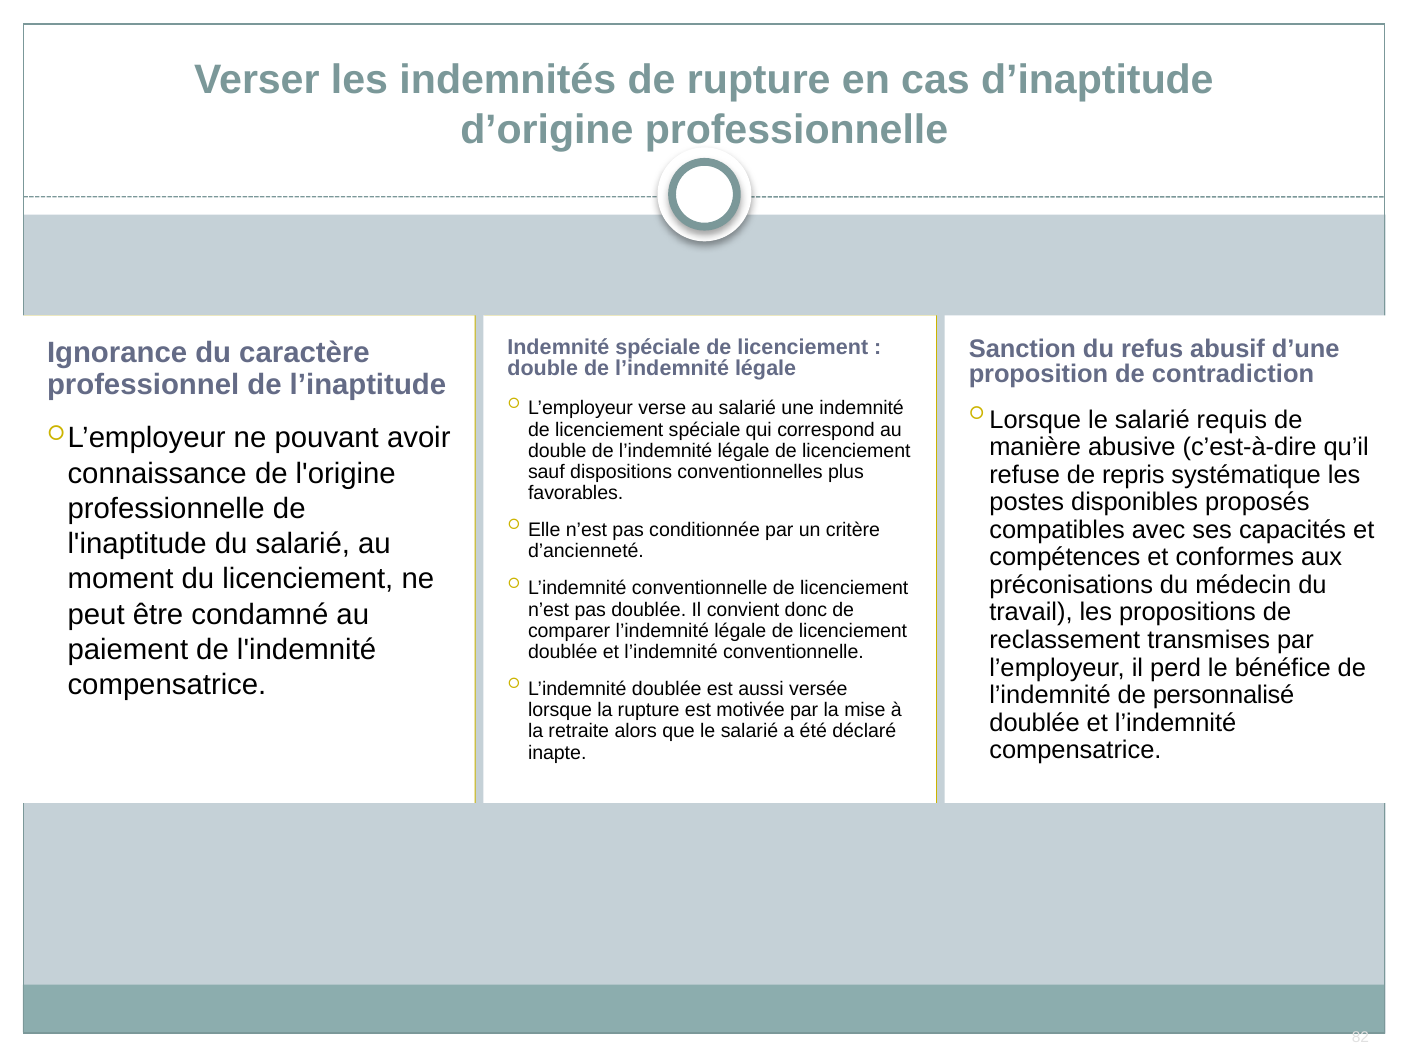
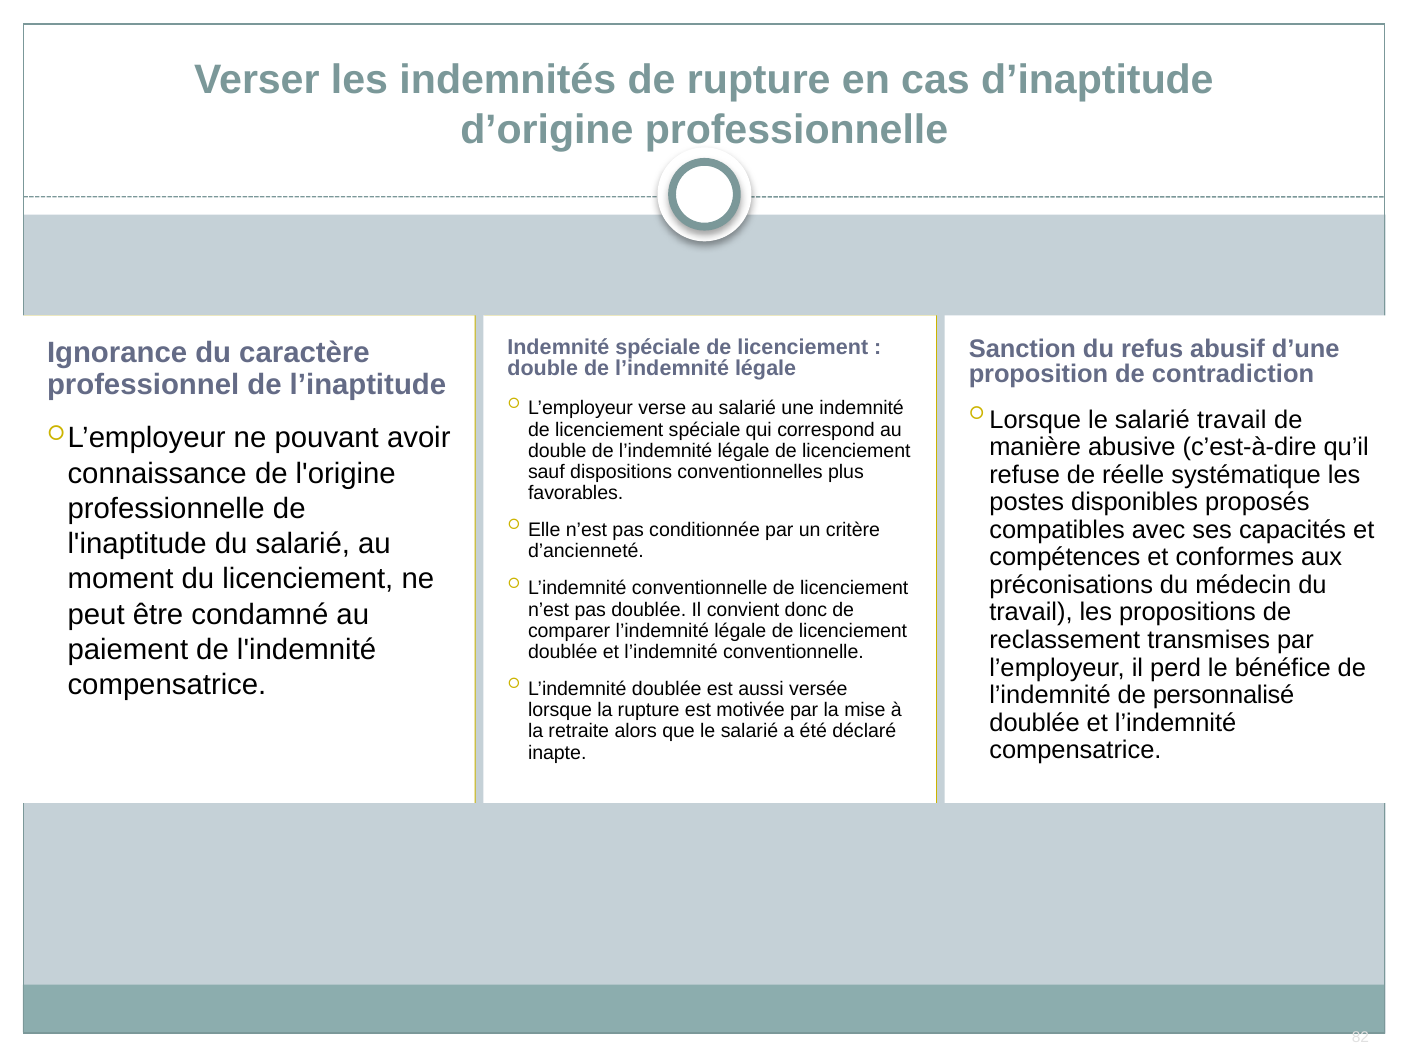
salarié requis: requis -> travail
repris: repris -> réelle
